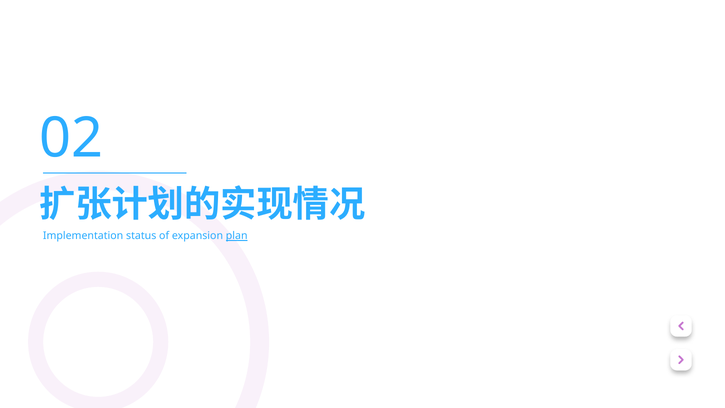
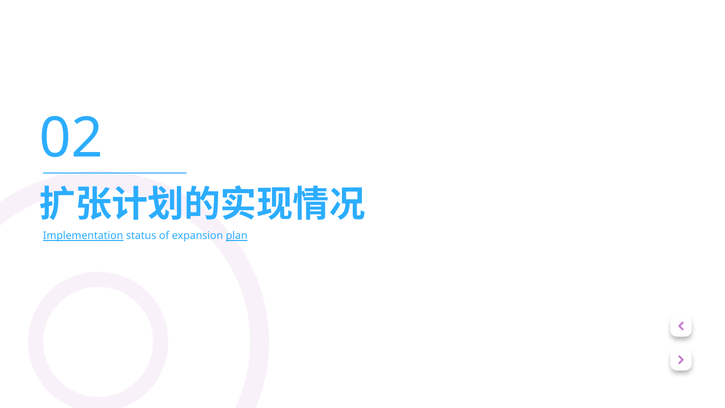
Implementation underline: none -> present
